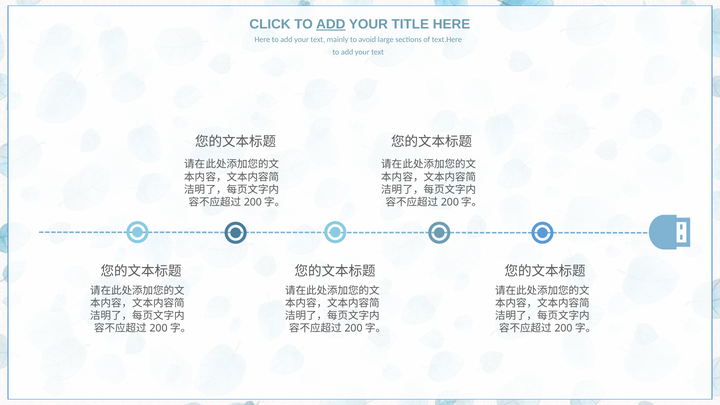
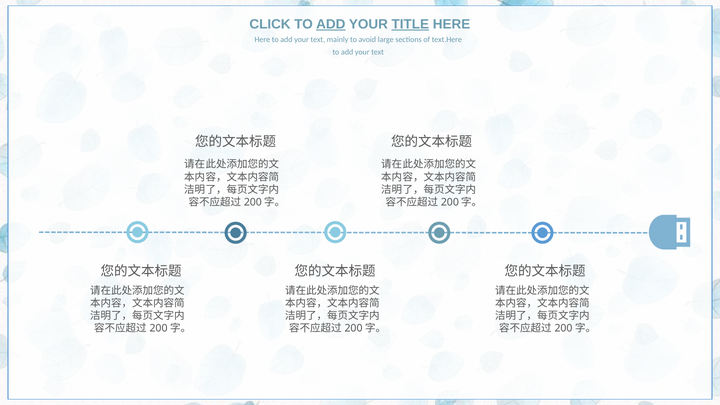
TITLE underline: none -> present
